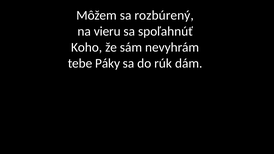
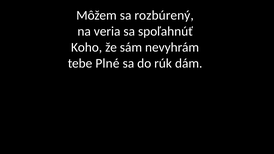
vieru: vieru -> veria
Páky: Páky -> Plné
